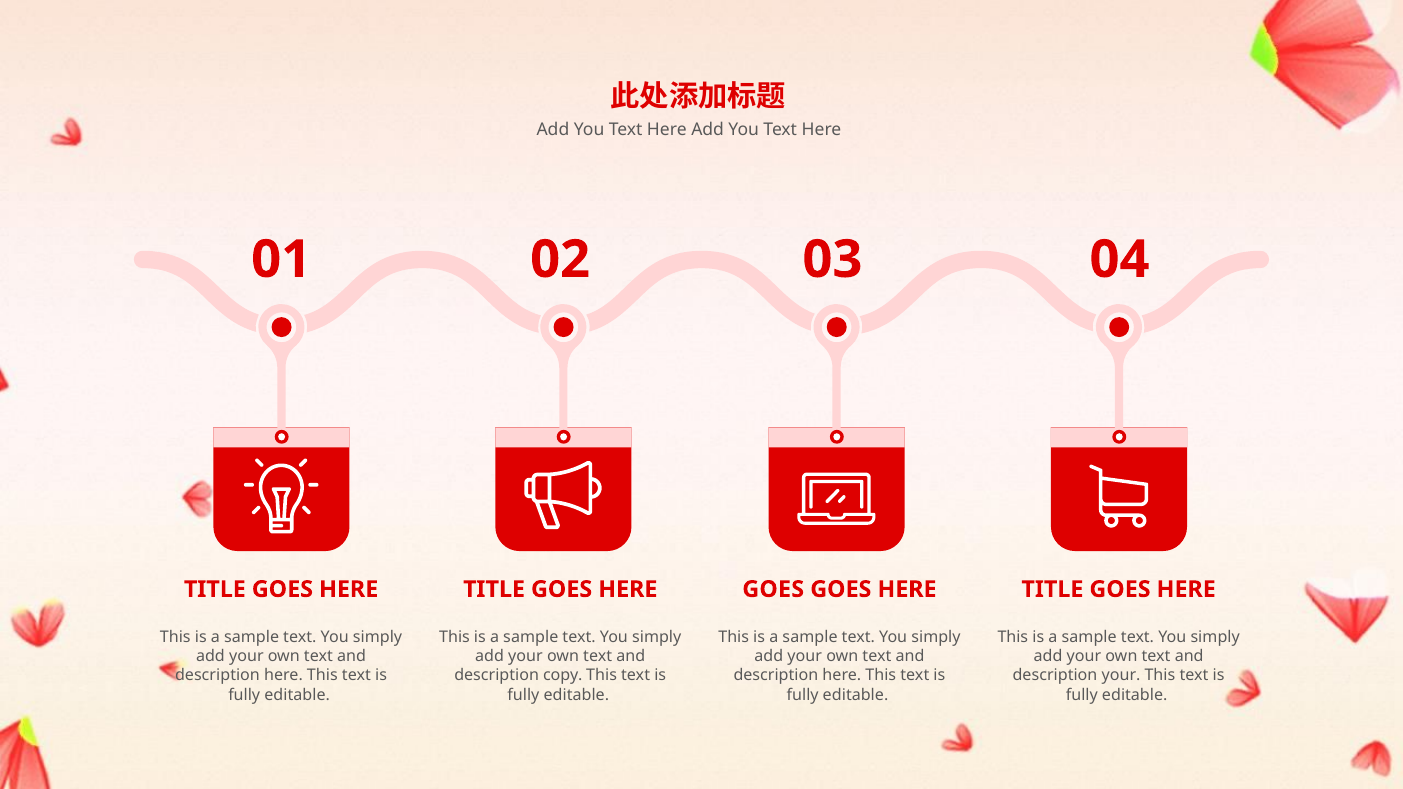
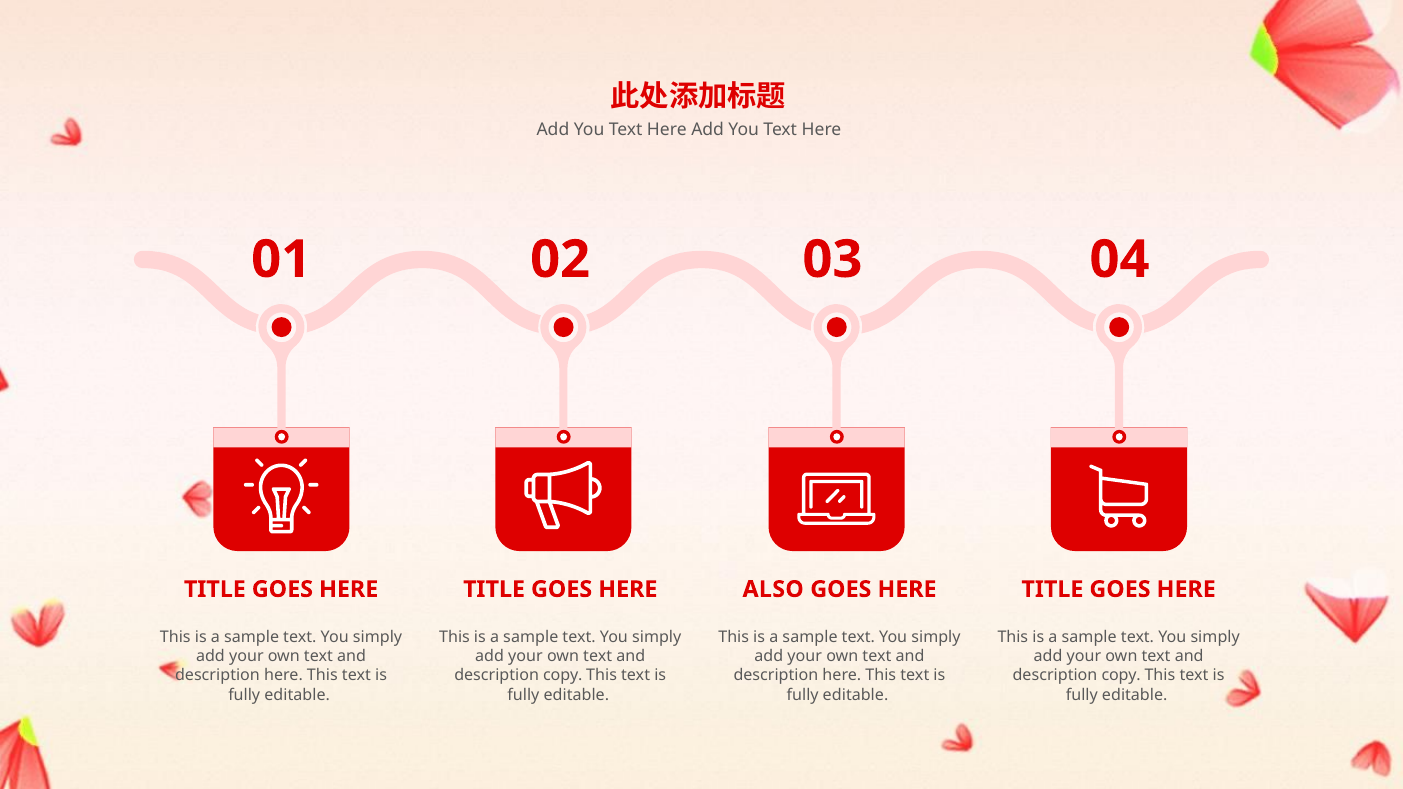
GOES at (773, 589): GOES -> ALSO
your at (1121, 676): your -> copy
